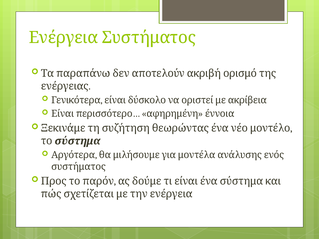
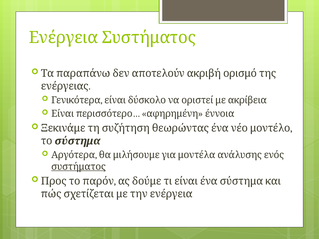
συστήματος underline: none -> present
